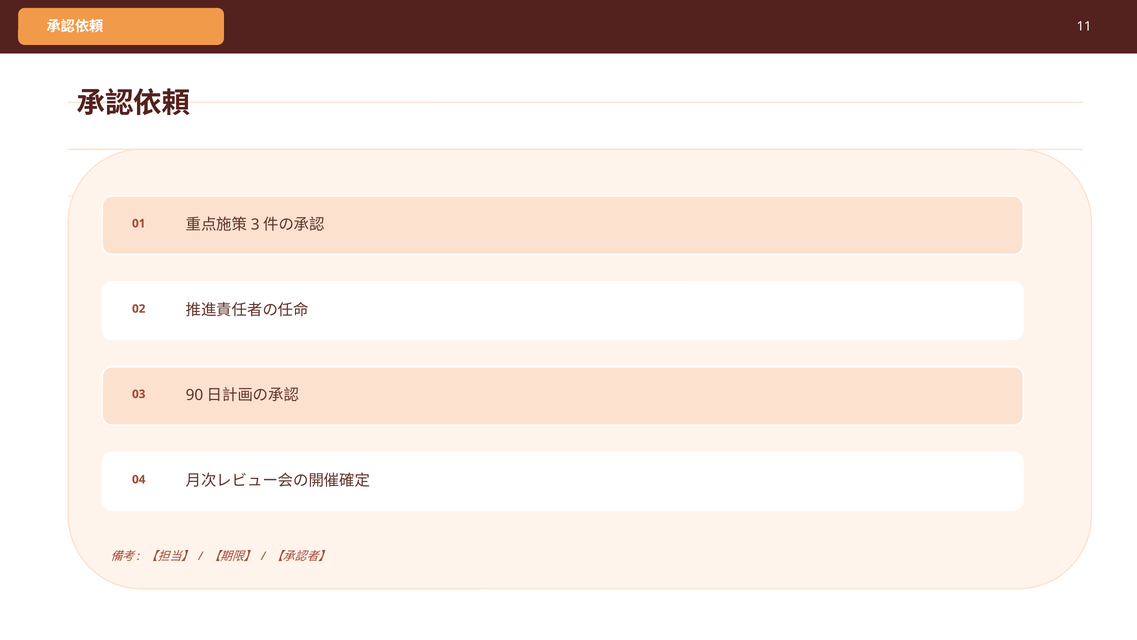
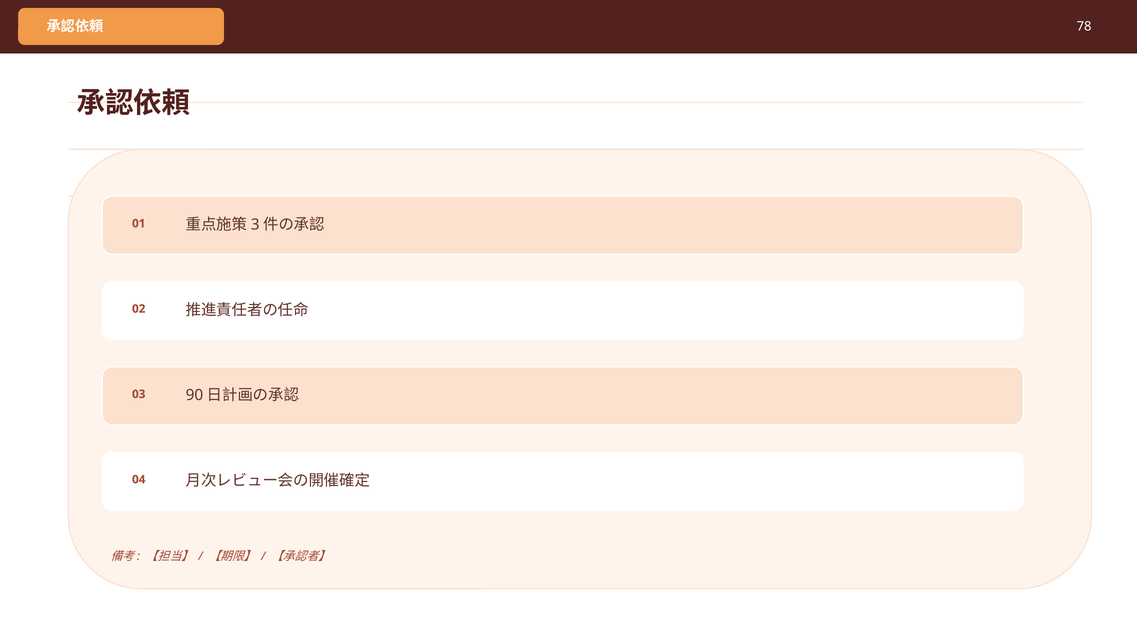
11: 11 -> 78
